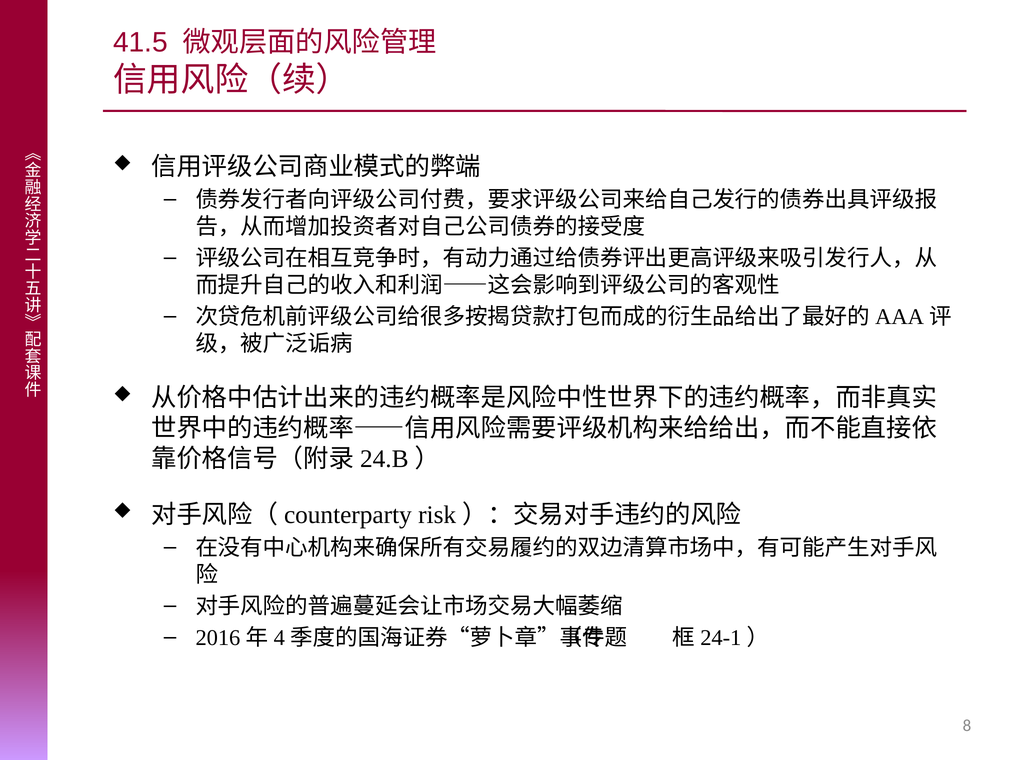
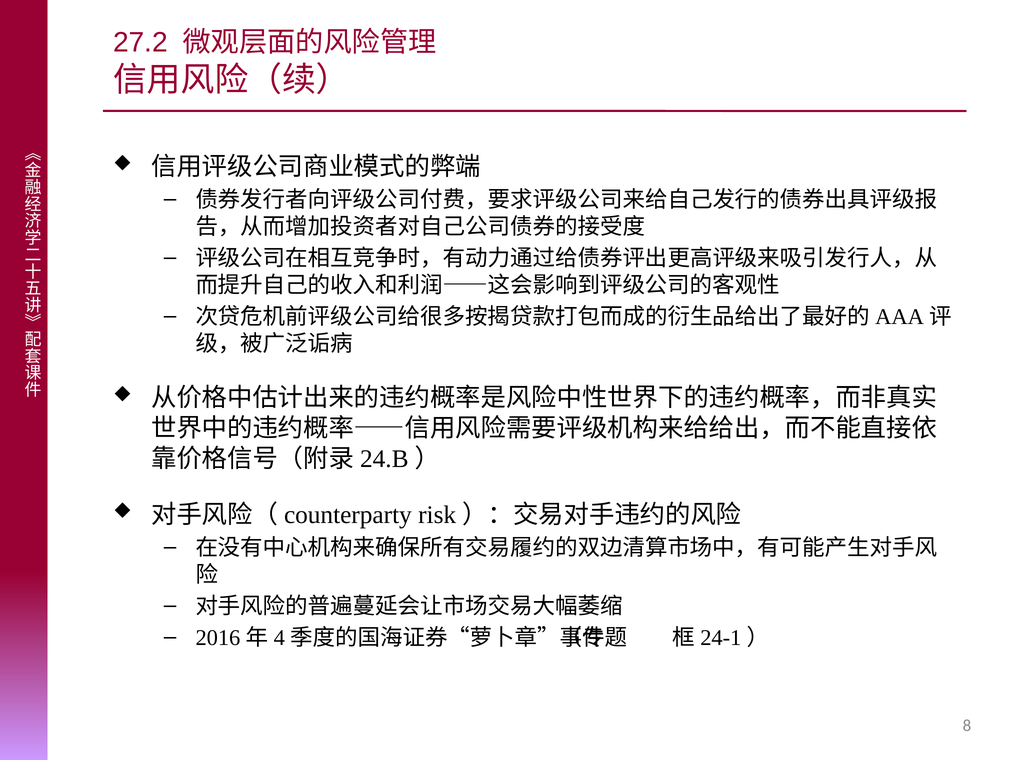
41.5: 41.5 -> 27.2
